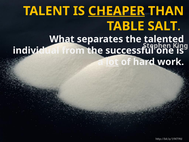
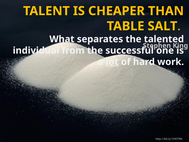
CHEAPER underline: present -> none
